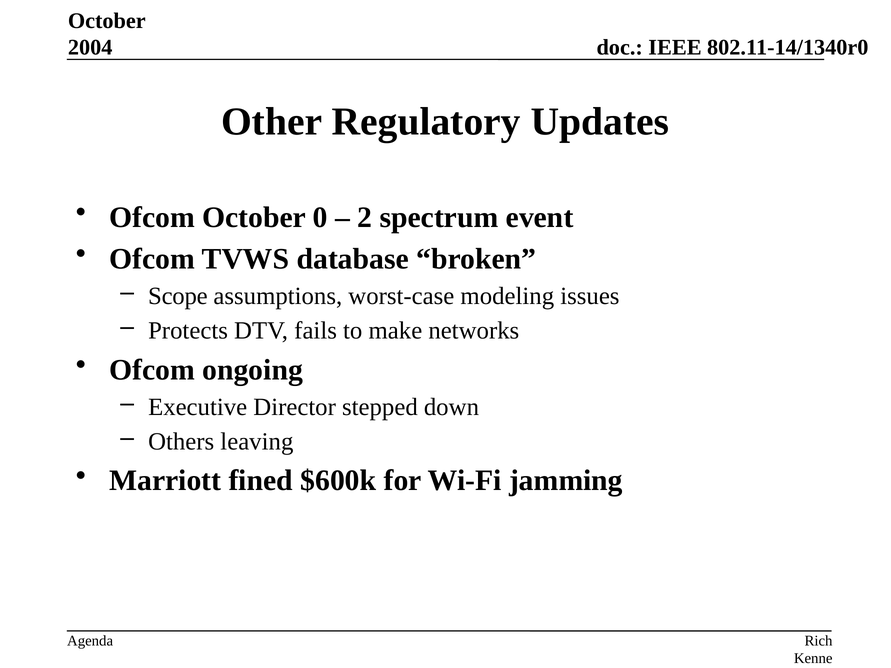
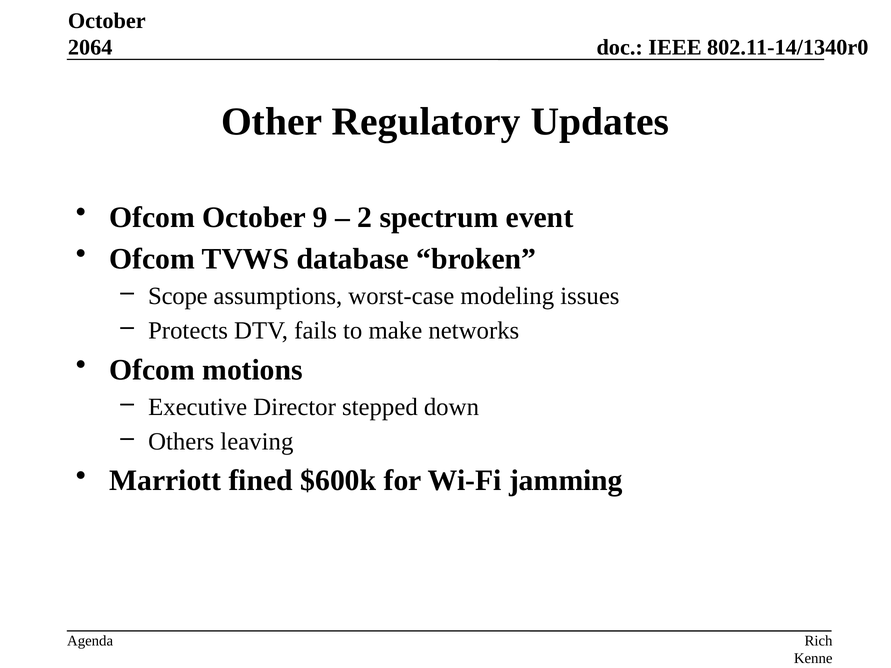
2004: 2004 -> 2064
0: 0 -> 9
ongoing: ongoing -> motions
